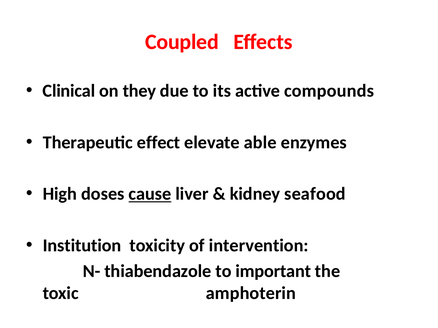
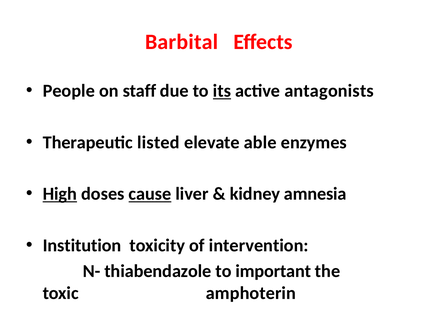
Coupled: Coupled -> Barbital
Clinical: Clinical -> People
they: they -> staff
its underline: none -> present
compounds: compounds -> antagonists
effect: effect -> listed
High underline: none -> present
seafood: seafood -> amnesia
